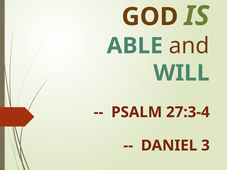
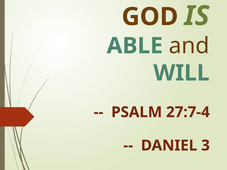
27:3-4: 27:3-4 -> 27:7-4
